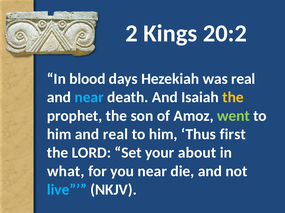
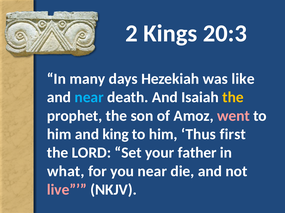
20:2: 20:2 -> 20:3
blood: blood -> many
was real: real -> like
went colour: light green -> pink
and real: real -> king
about: about -> father
live colour: light blue -> pink
